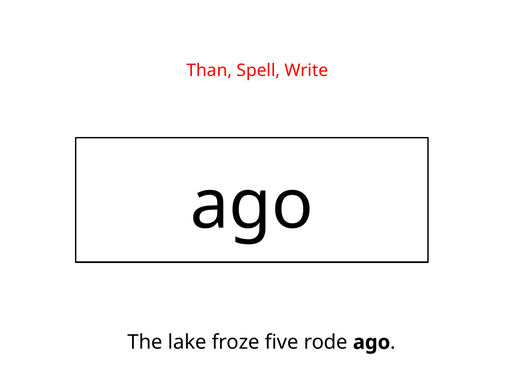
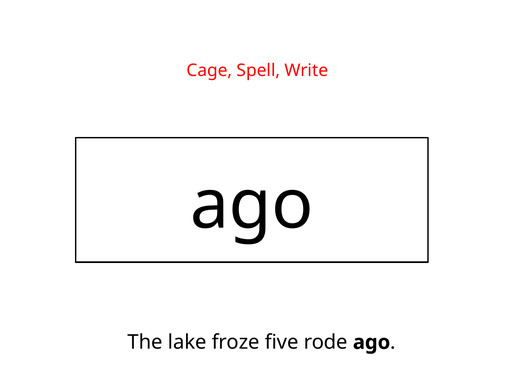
Than: Than -> Cage
